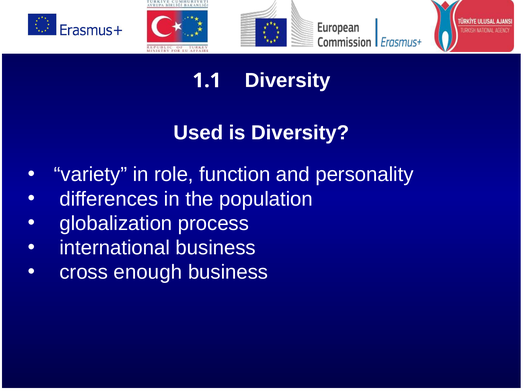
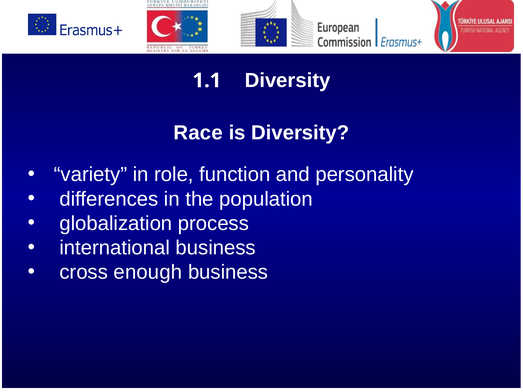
Used: Used -> Race
